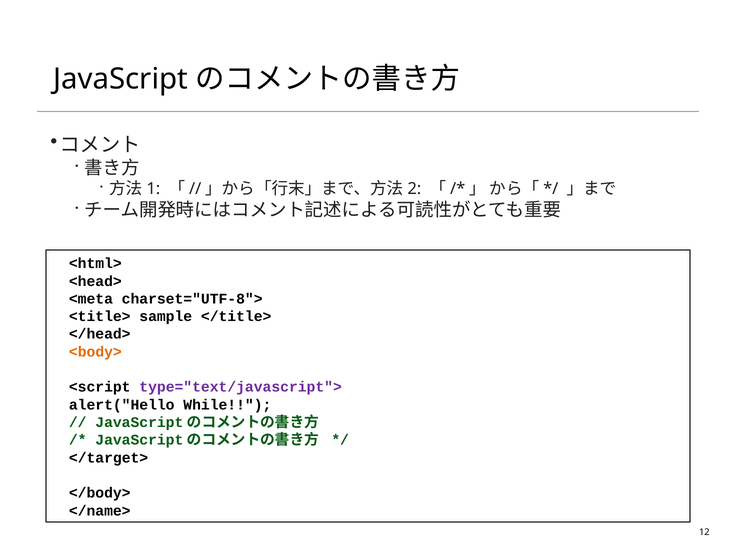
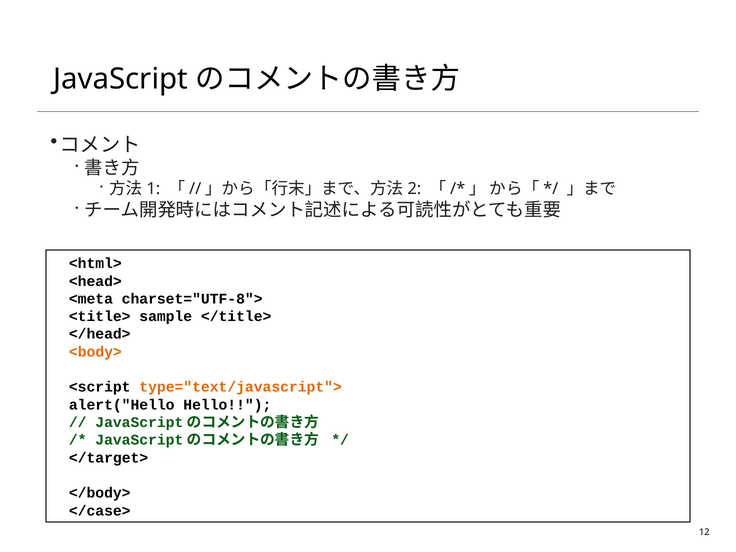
type="text/javascript"> colour: purple -> orange
While: While -> Hello
</name>: </name> -> </case>
